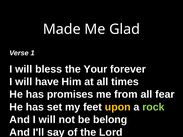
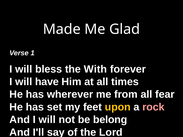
Your: Your -> With
promises: promises -> wherever
rock colour: light green -> pink
